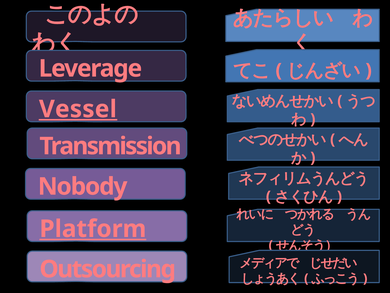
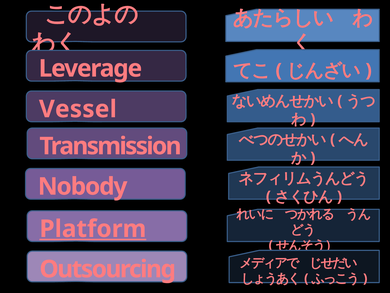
Vessel underline: present -> none
